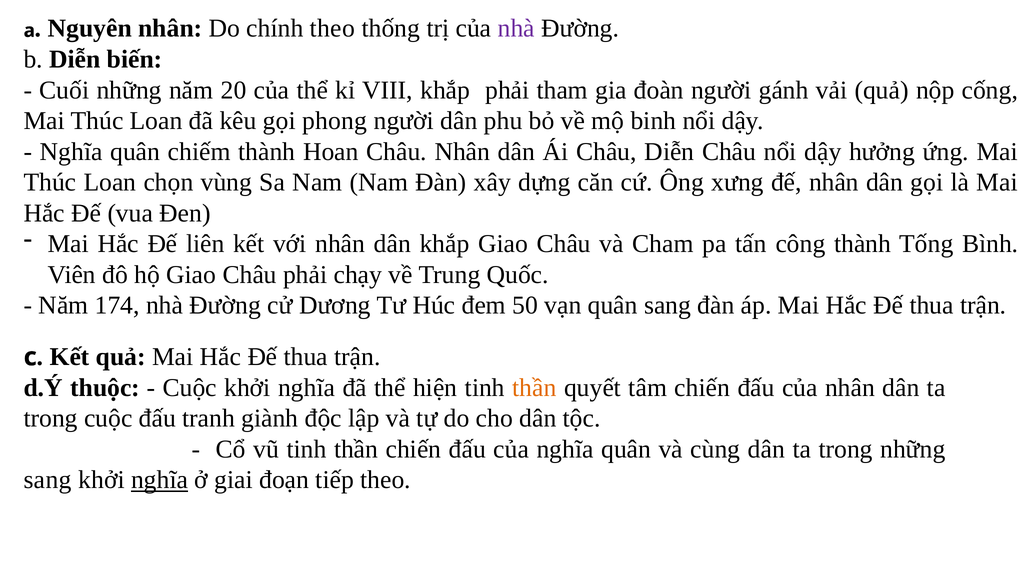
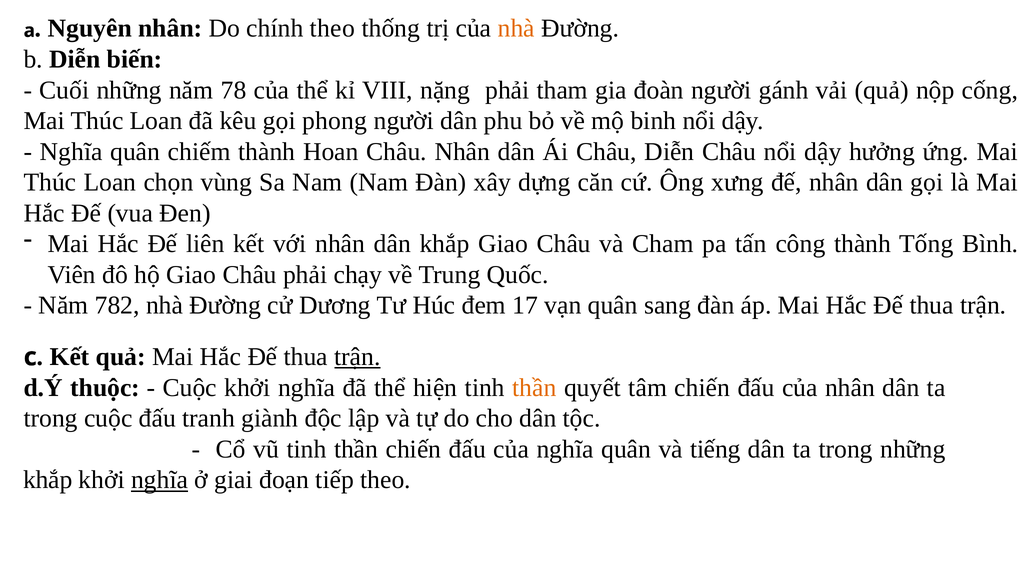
nhà at (516, 29) colour: purple -> orange
20: 20 -> 78
VIII khắp: khắp -> nặng
174: 174 -> 782
50: 50 -> 17
trận at (357, 357) underline: none -> present
cùng: cùng -> tiếng
sang at (48, 480): sang -> khắp
